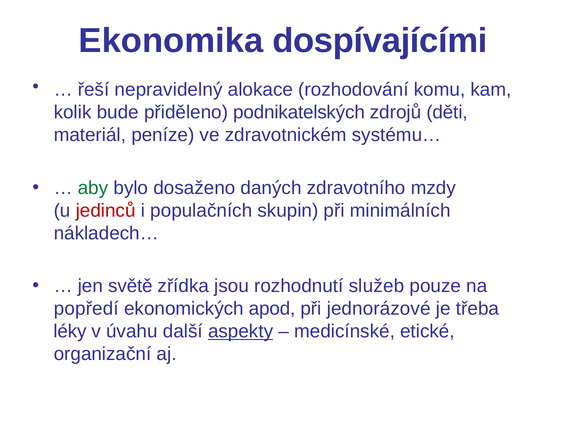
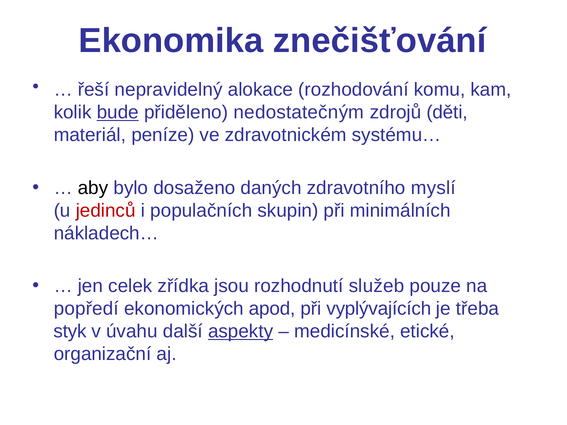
dospívajícími: dospívajícími -> znečišťování
bude underline: none -> present
podnikatelských: podnikatelských -> nedostatečným
aby colour: green -> black
mzdy: mzdy -> myslí
světě: světě -> celek
jednorázové: jednorázové -> vyplývajících
léky: léky -> styk
